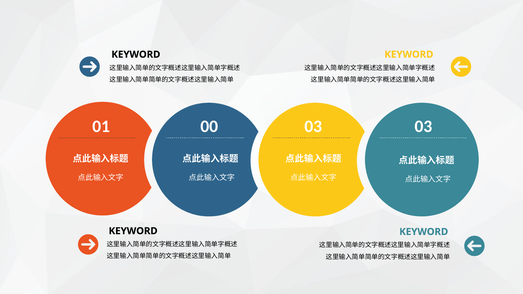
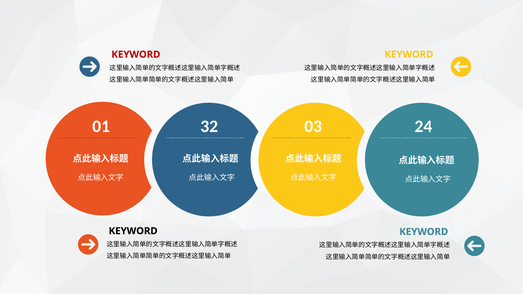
KEYWORD at (136, 55) colour: black -> red
00: 00 -> 32
03 03: 03 -> 24
